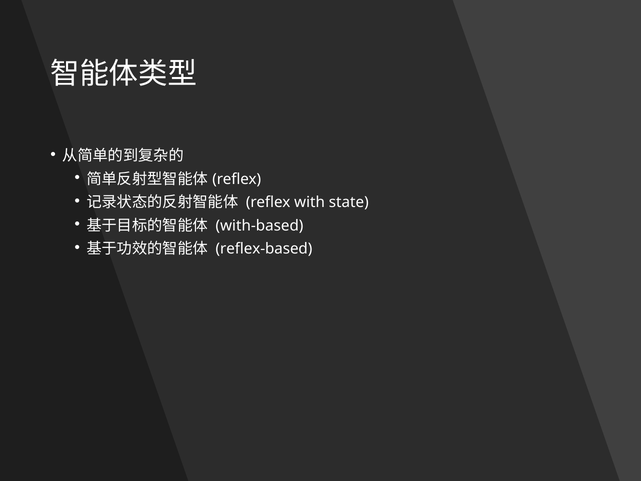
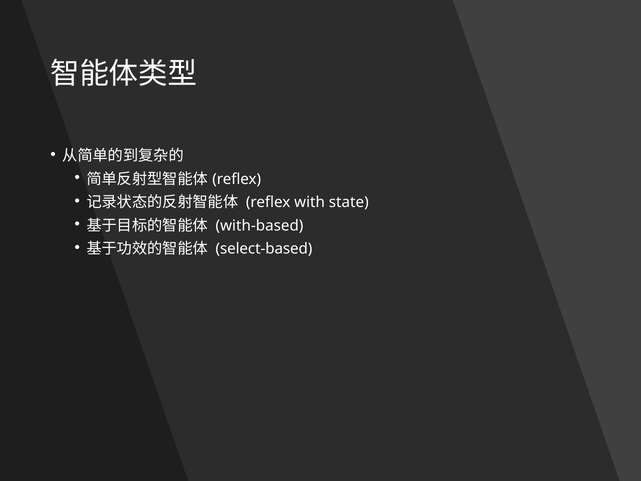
reflex-based: reflex-based -> select-based
